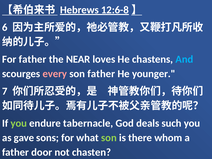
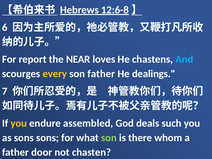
For father: father -> report
every colour: pink -> yellow
younger: younger -> dealings
you at (19, 123) colour: light green -> yellow
tabernacle: tabernacle -> assembled
as gave: gave -> sons
